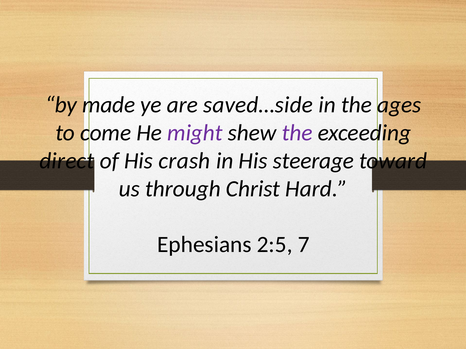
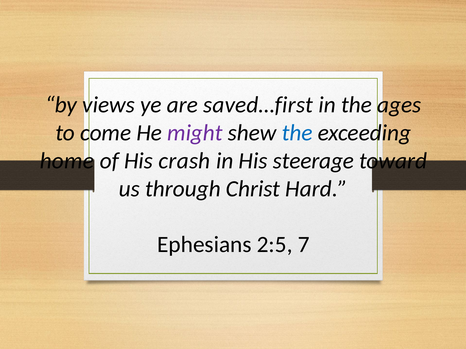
made: made -> views
saved…side: saved…side -> saved…first
the at (297, 133) colour: purple -> blue
direct: direct -> home
